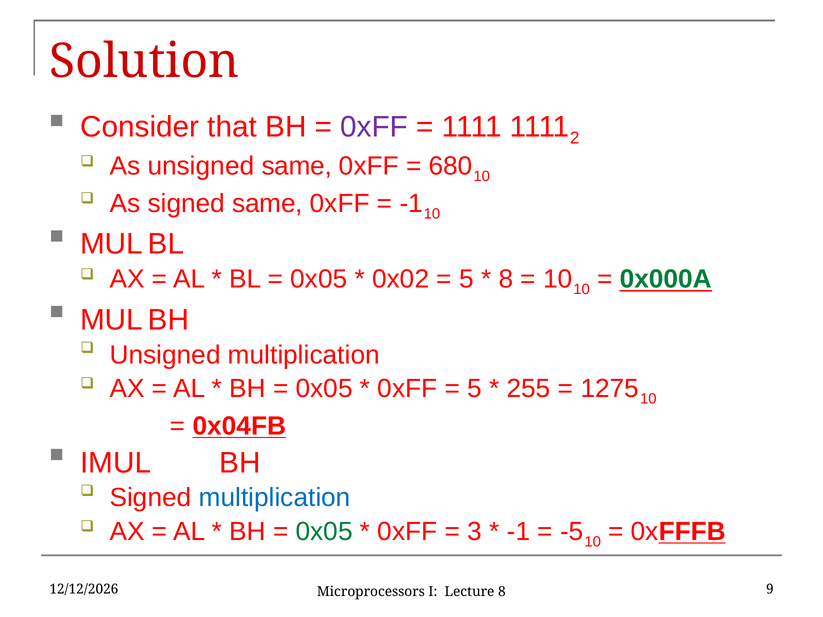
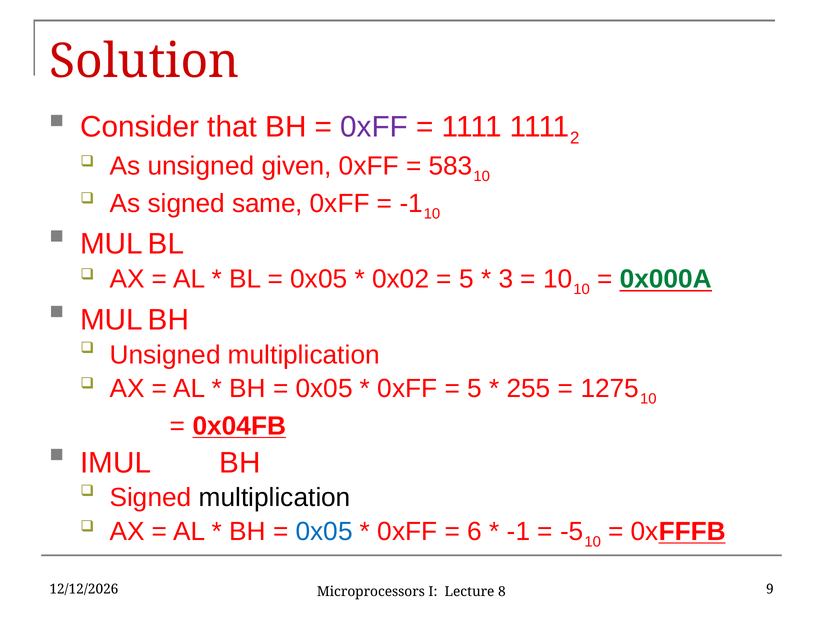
unsigned same: same -> given
680: 680 -> 583
8 at (506, 279): 8 -> 3
multiplication at (275, 498) colour: blue -> black
0x05 at (324, 532) colour: green -> blue
3: 3 -> 6
